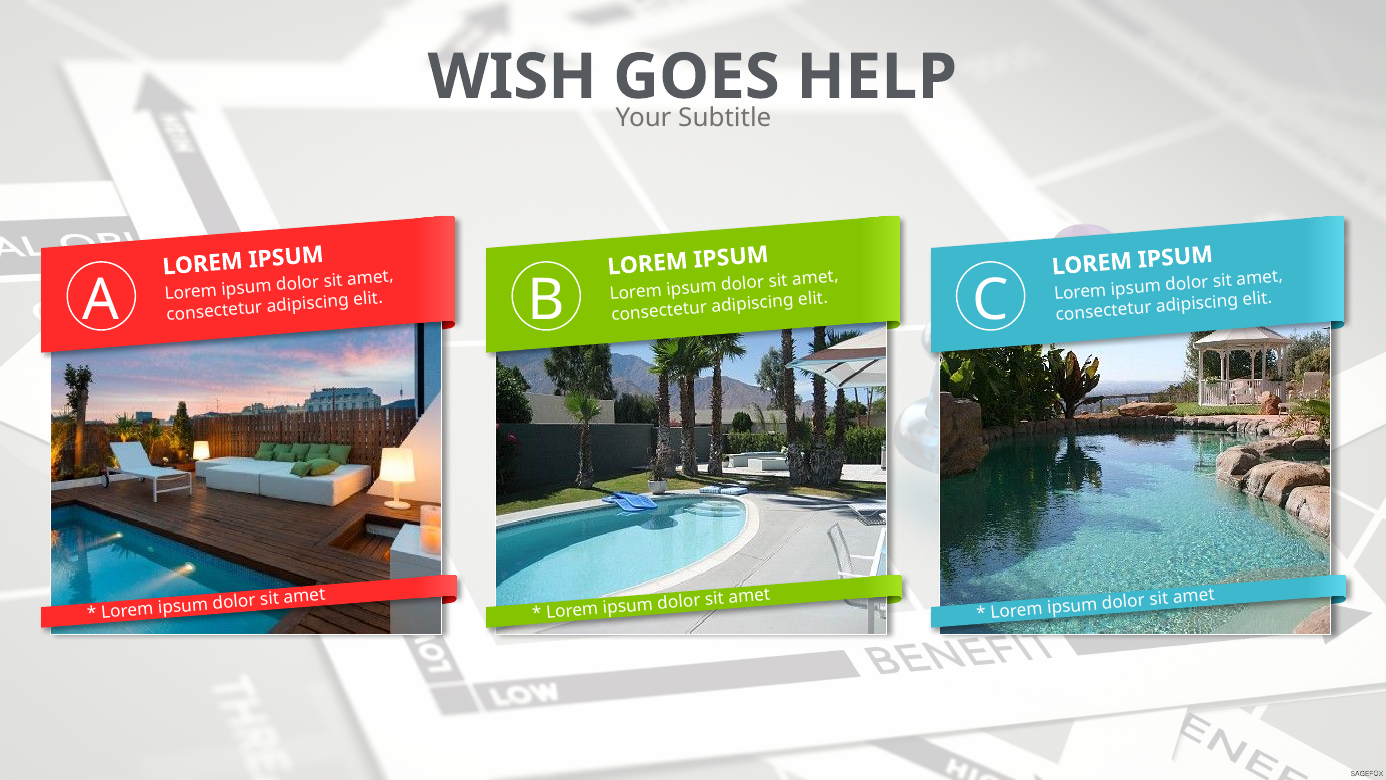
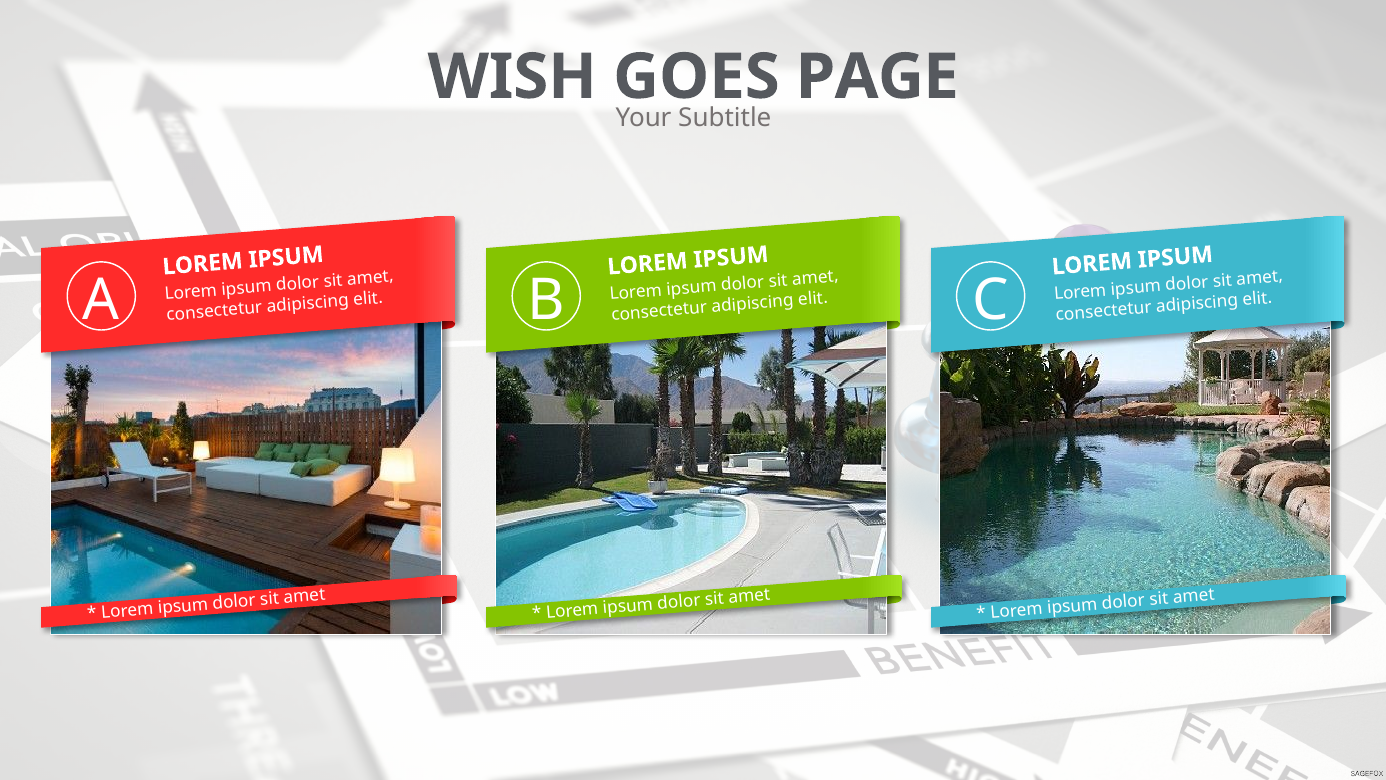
HELP: HELP -> PAGE
